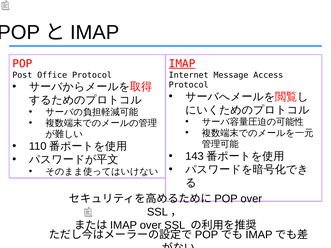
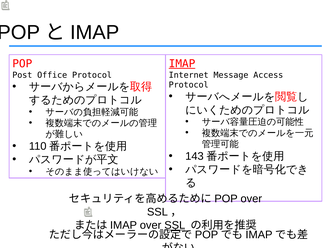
SSL underline: none -> present
